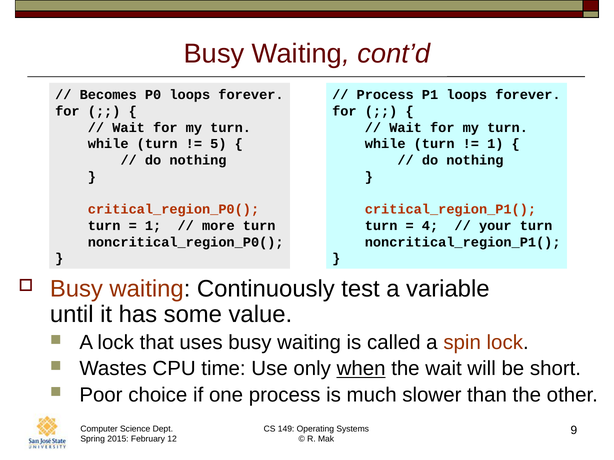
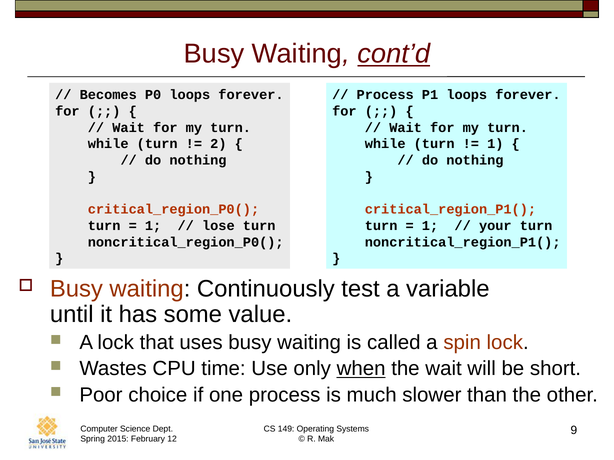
cont’d underline: none -> present
5: 5 -> 2
more: more -> lose
4 at (430, 226): 4 -> 1
